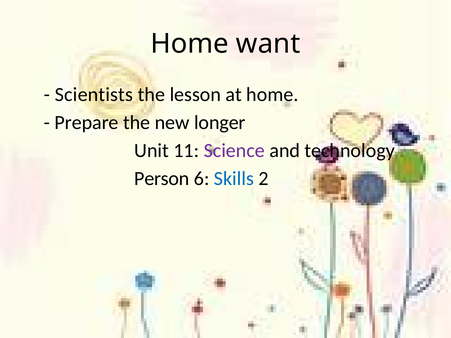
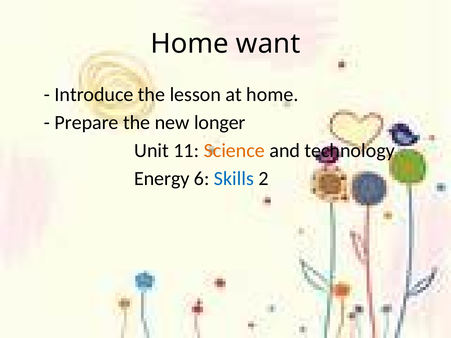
Scientists: Scientists -> Introduce
Science colour: purple -> orange
Person: Person -> Energy
